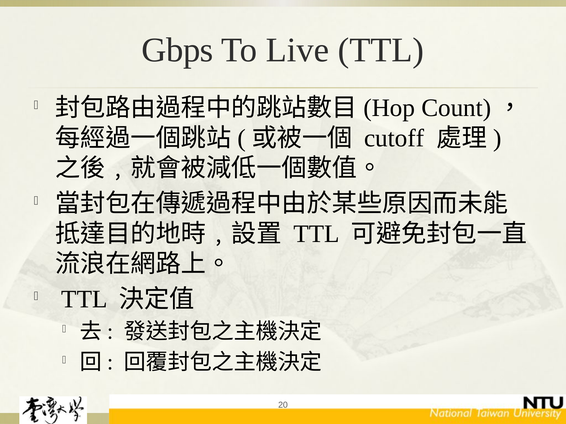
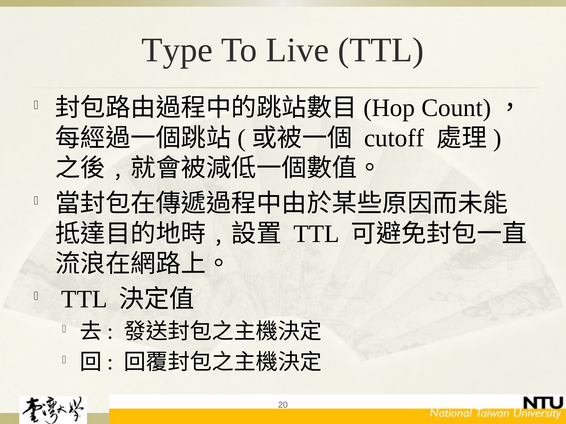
Gbps: Gbps -> Type
